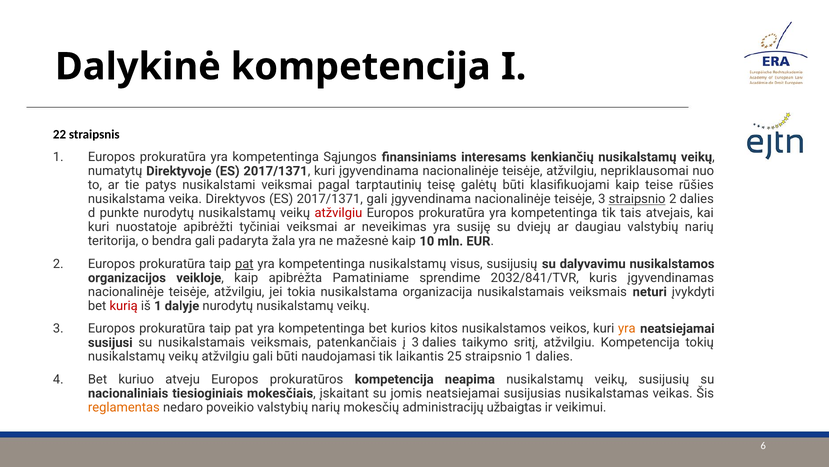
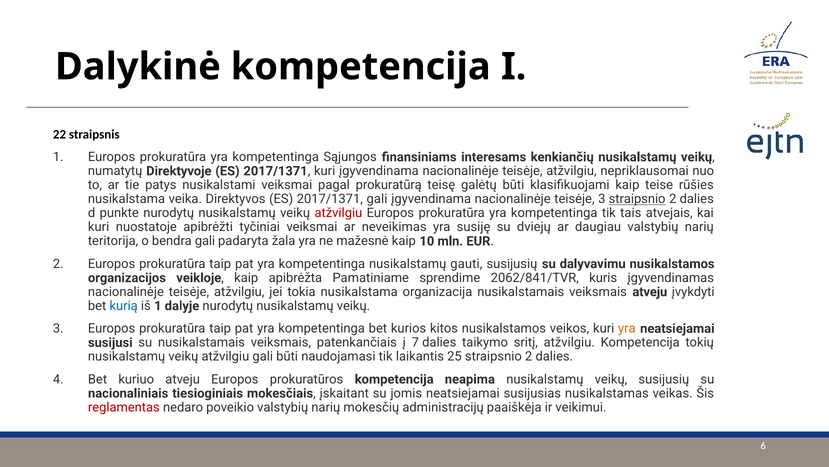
tarptautinių: tarptautinių -> prokuratūrą
pat at (244, 263) underline: present -> none
visus: visus -> gauti
2032/841/TVR: 2032/841/TVR -> 2062/841/TVR
veiksmais neturi: neturi -> atveju
kurią colour: red -> blue
į 3: 3 -> 7
25 straipsnio 1: 1 -> 2
reglamentas colour: orange -> red
užbaigtas: užbaigtas -> paaiškėja
